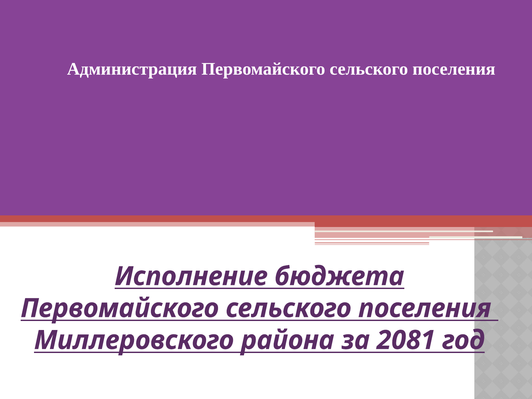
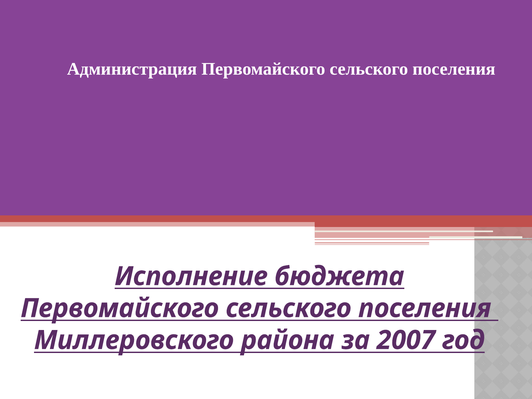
2081: 2081 -> 2007
